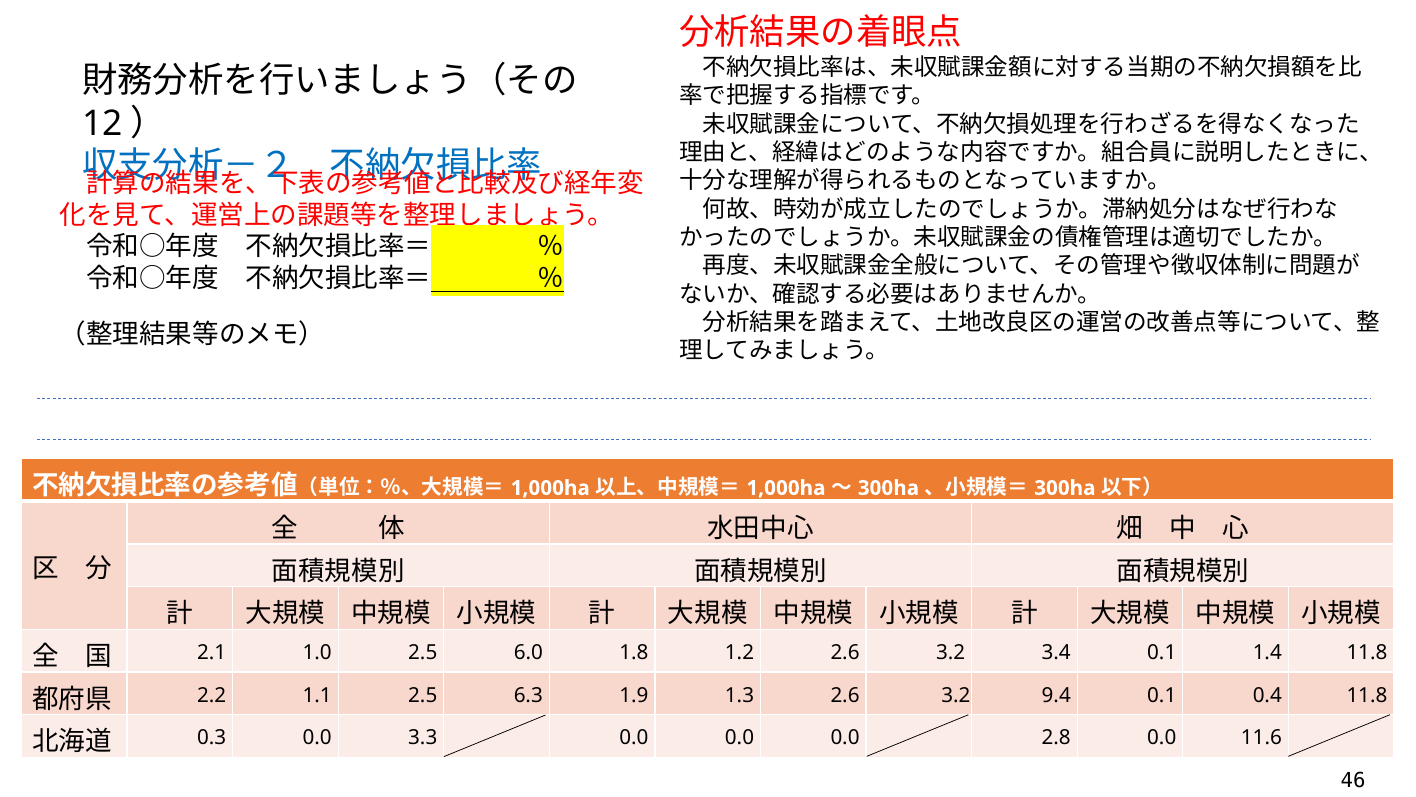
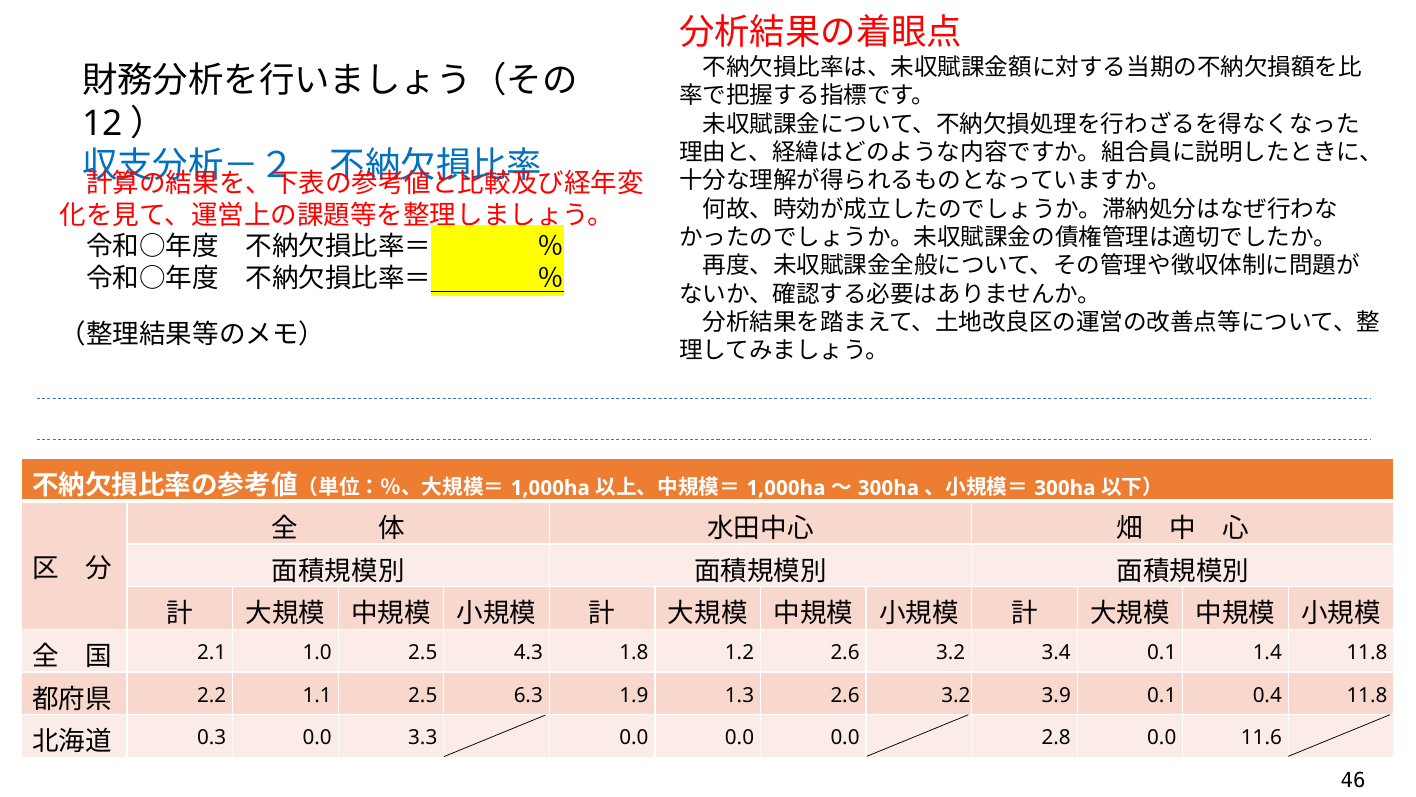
6.0: 6.0 -> 4.3
9.4: 9.4 -> 3.9
